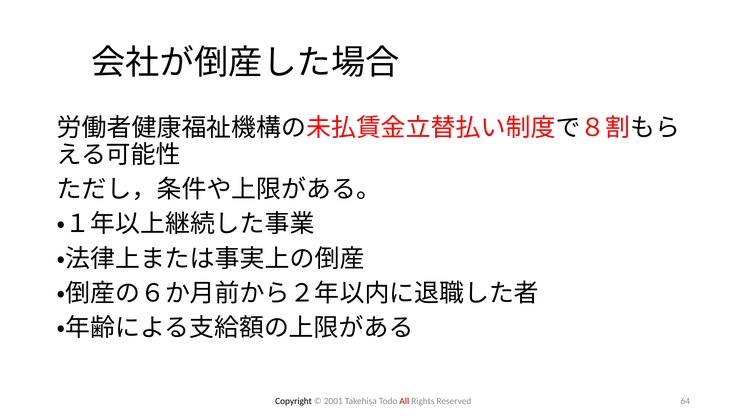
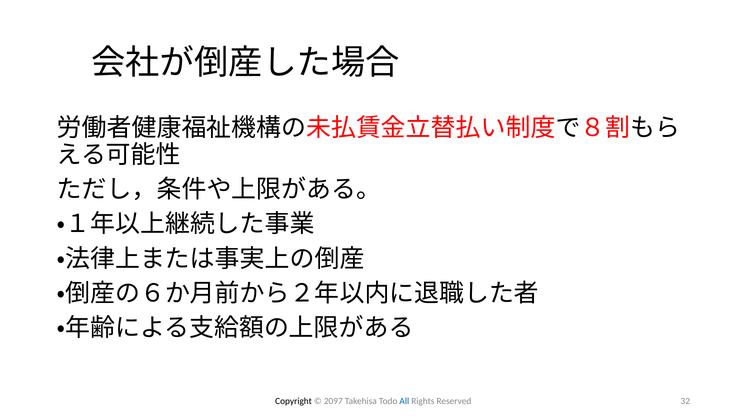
2001: 2001 -> 2097
All colour: red -> blue
64: 64 -> 32
